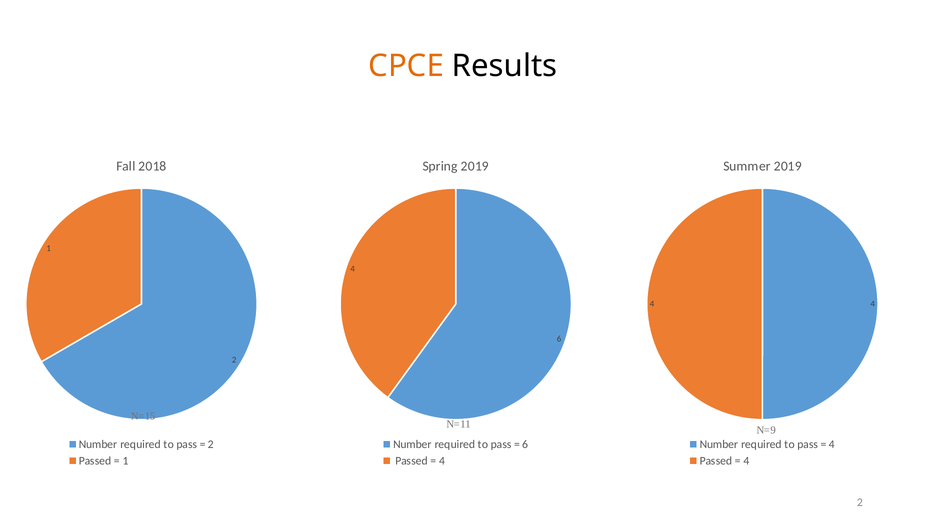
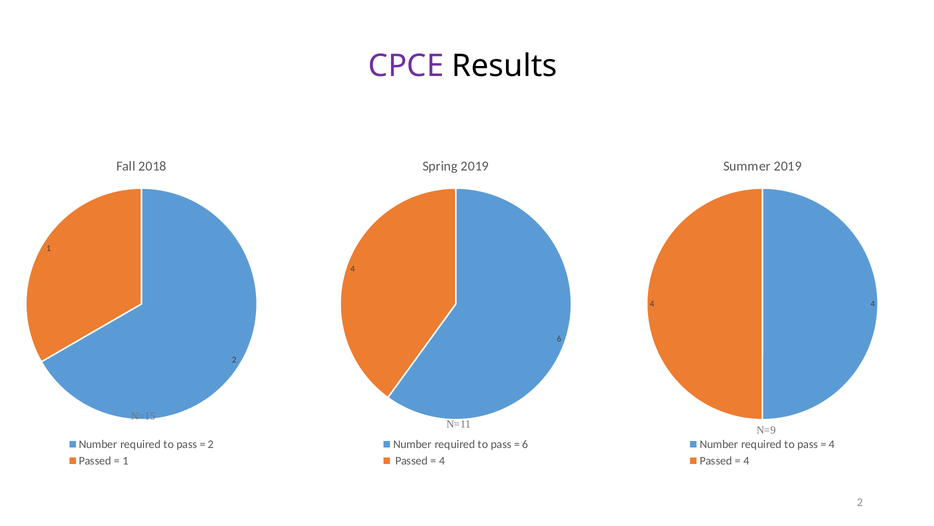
CPCE colour: orange -> purple
